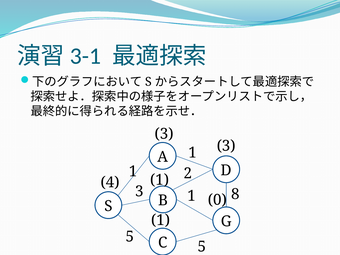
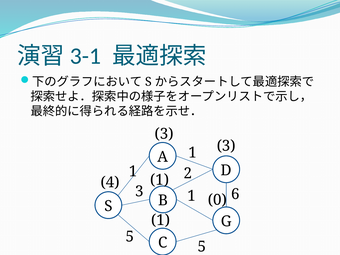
8: 8 -> 6
